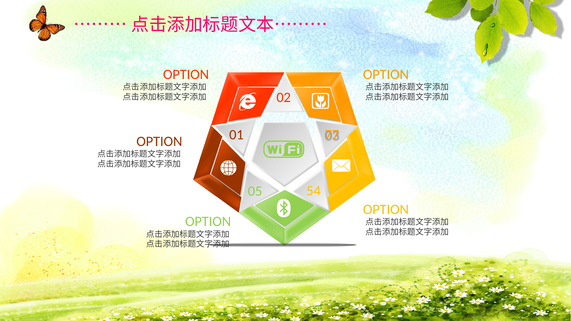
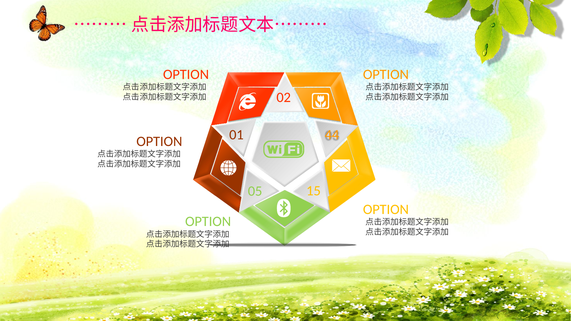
77: 77 -> 44
54: 54 -> 15
